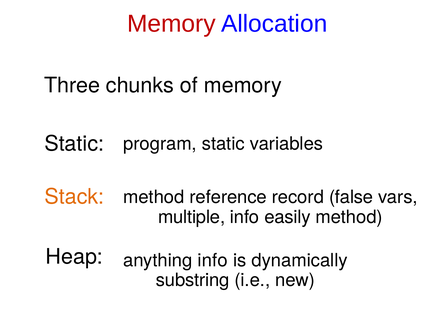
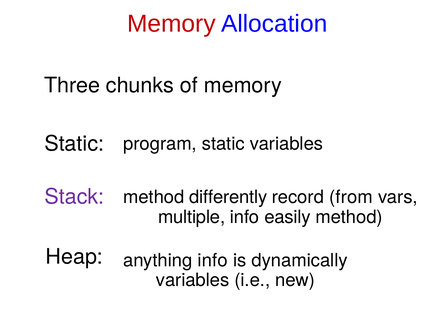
Stack colour: orange -> purple
reference: reference -> differently
false: false -> from
substring at (193, 281): substring -> variables
